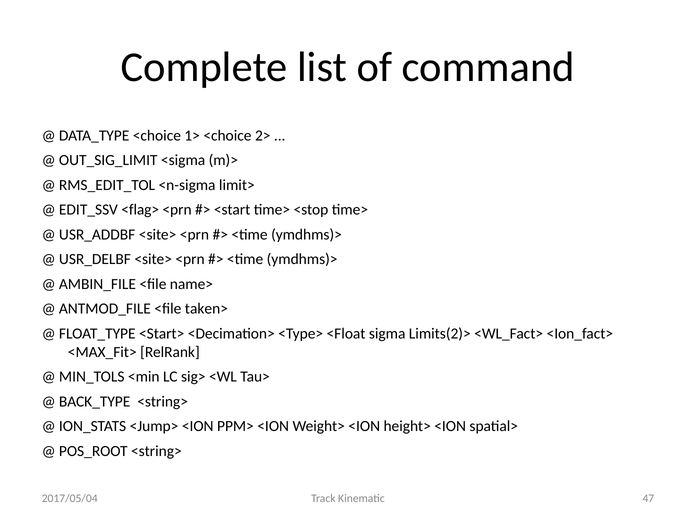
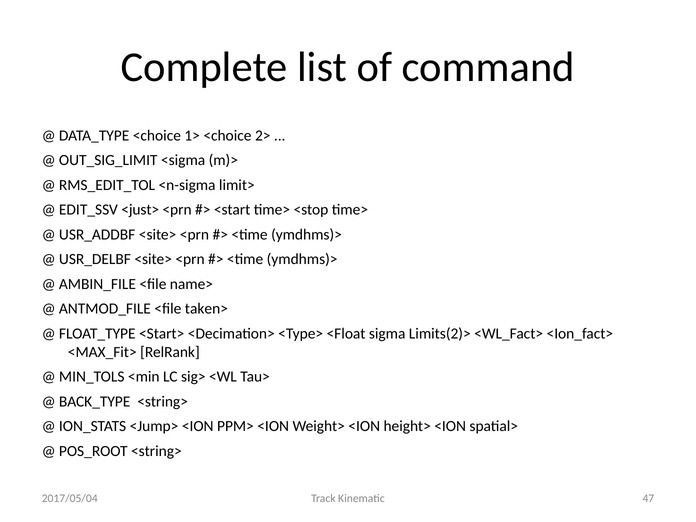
<flag>: <flag> -> <just>
